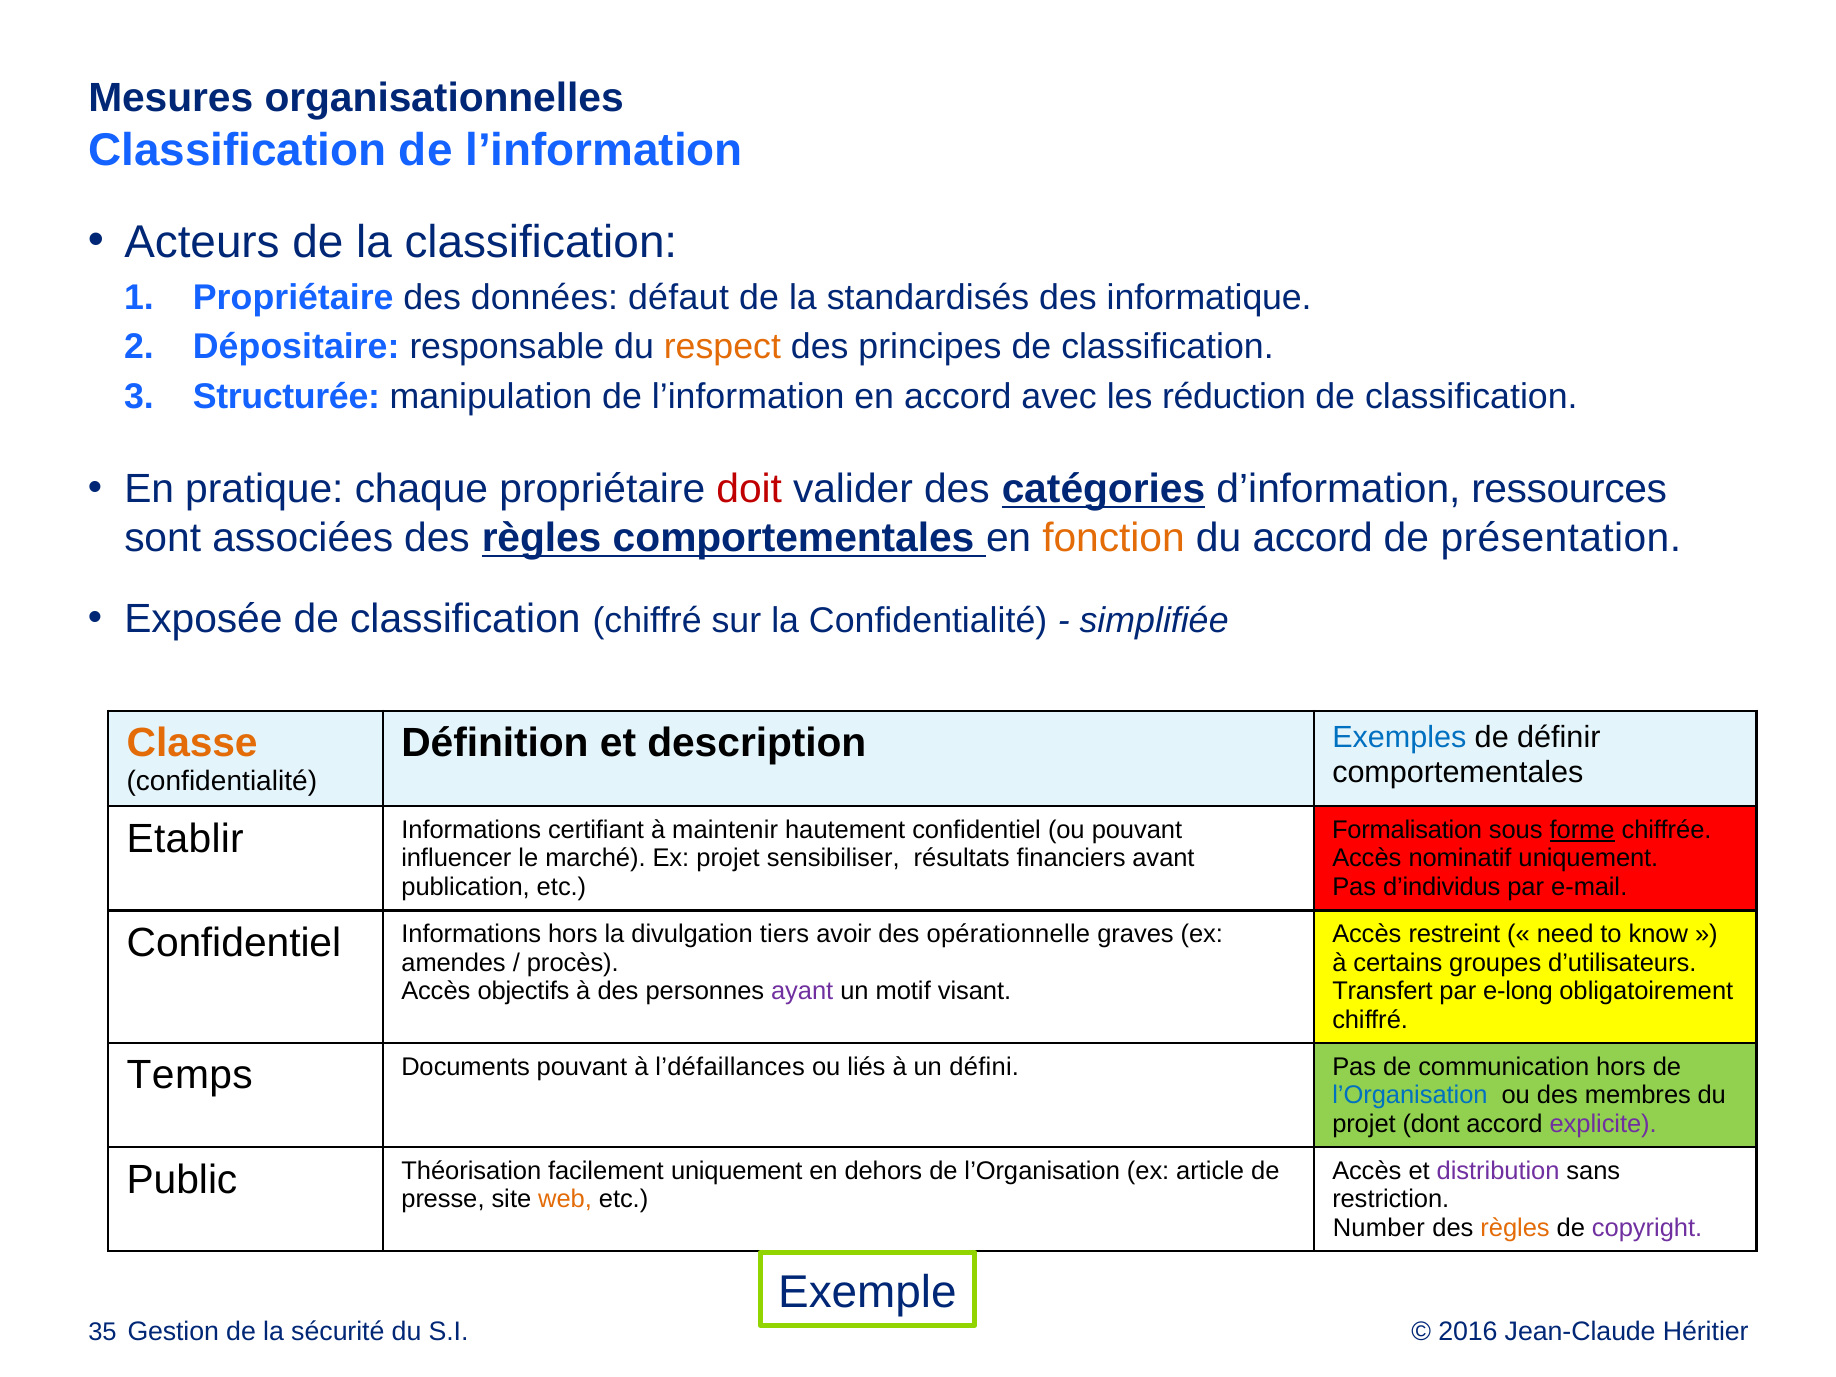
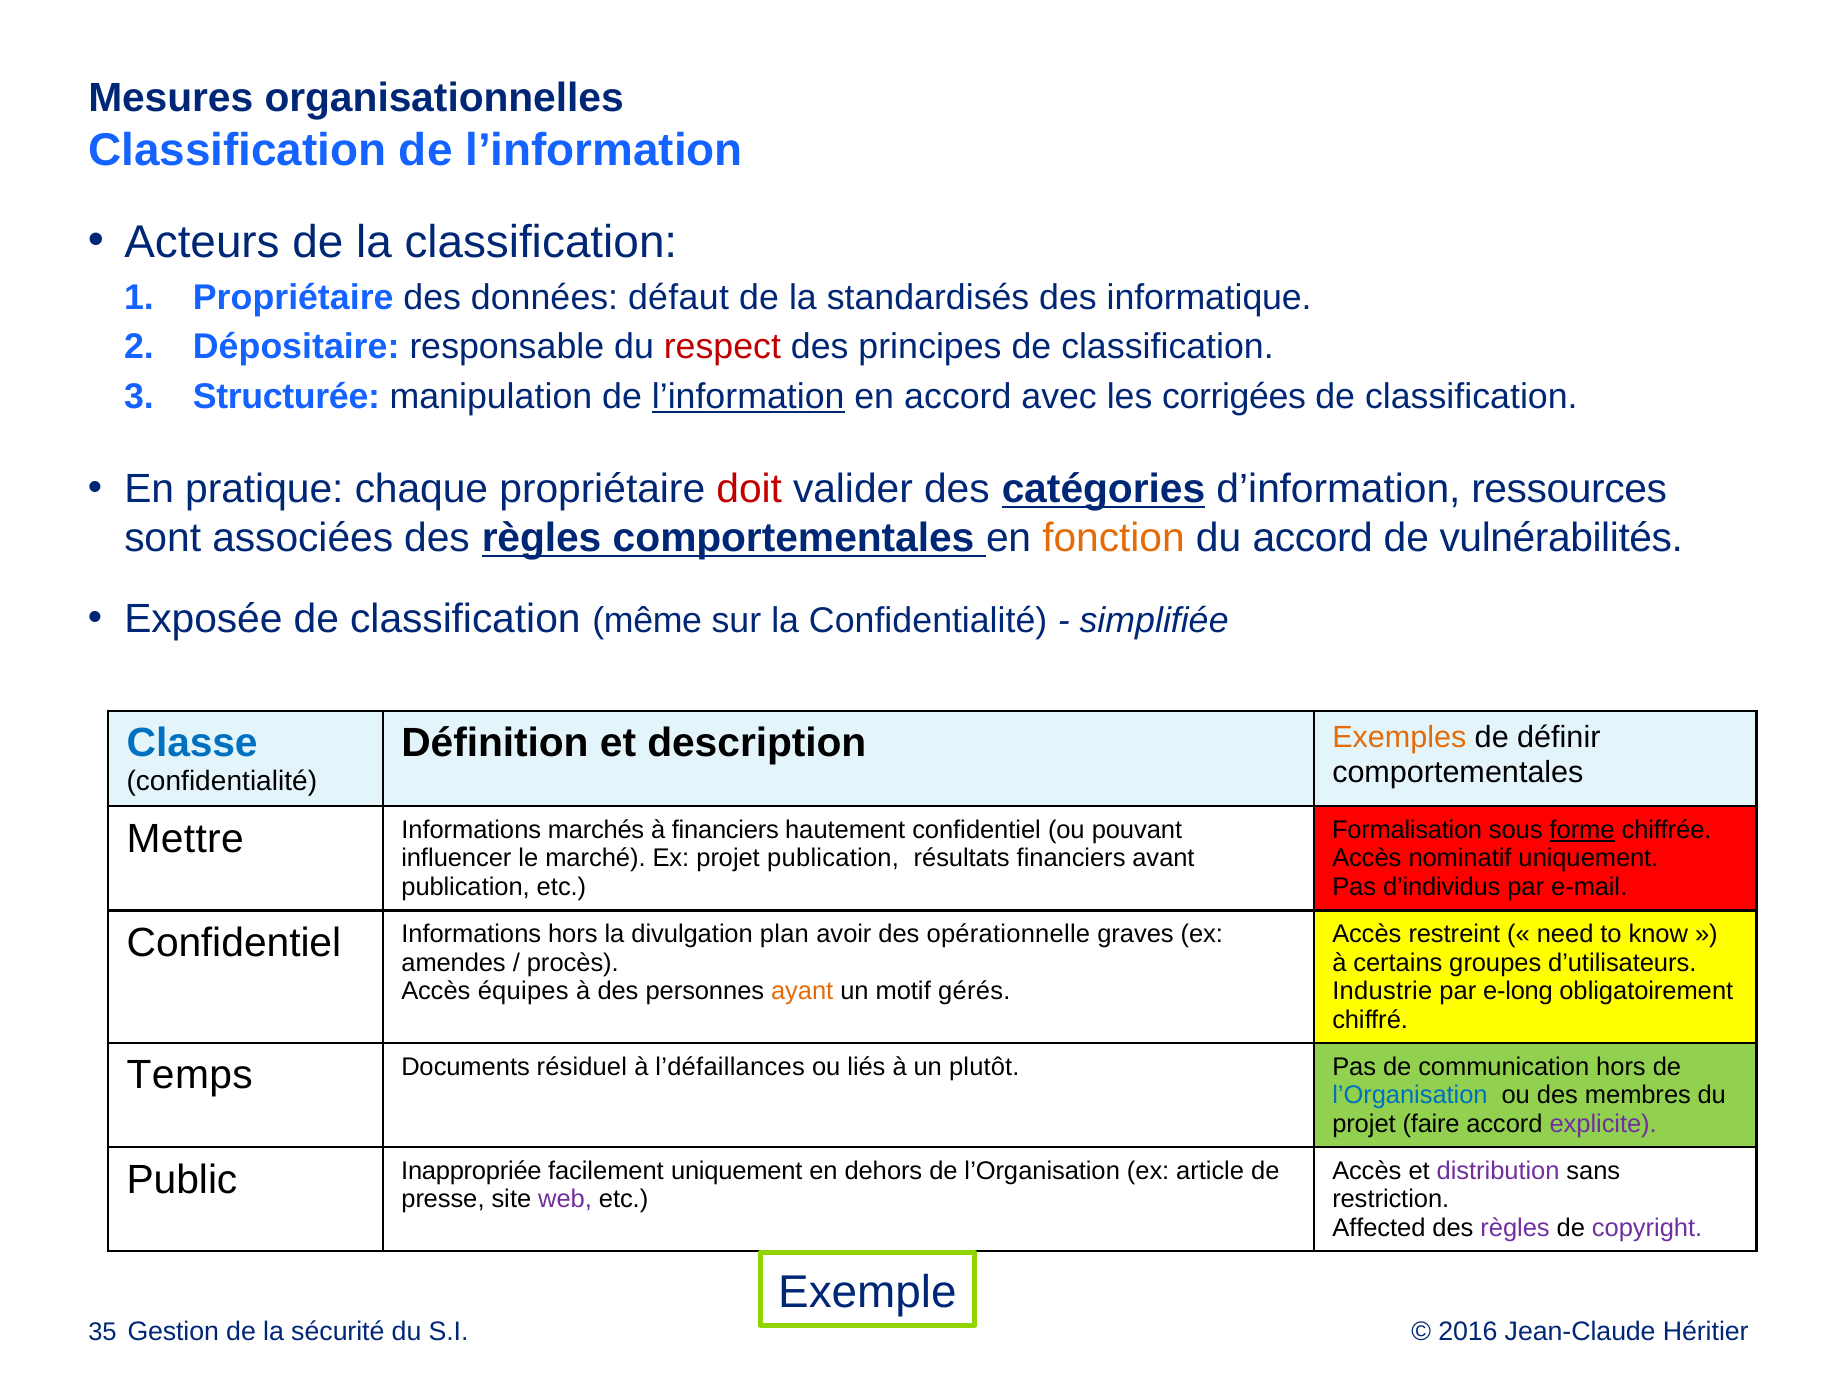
respect colour: orange -> red
l’information at (748, 397) underline: none -> present
réduction: réduction -> corrigées
présentation: présentation -> vulnérabilités
classification chiffré: chiffré -> même
Classe colour: orange -> blue
Exemples colour: blue -> orange
Etablir: Etablir -> Mettre
certifiant: certifiant -> marchés
à maintenir: maintenir -> financiers
projet sensibiliser: sensibiliser -> publication
tiers: tiers -> plan
objectifs: objectifs -> équipes
ayant colour: purple -> orange
visant: visant -> gérés
Transfert: Transfert -> Industrie
Documents pouvant: pouvant -> résiduel
défini: défini -> plutôt
dont: dont -> faire
Théorisation: Théorisation -> Inappropriée
web colour: orange -> purple
Number: Number -> Affected
règles at (1515, 1228) colour: orange -> purple
